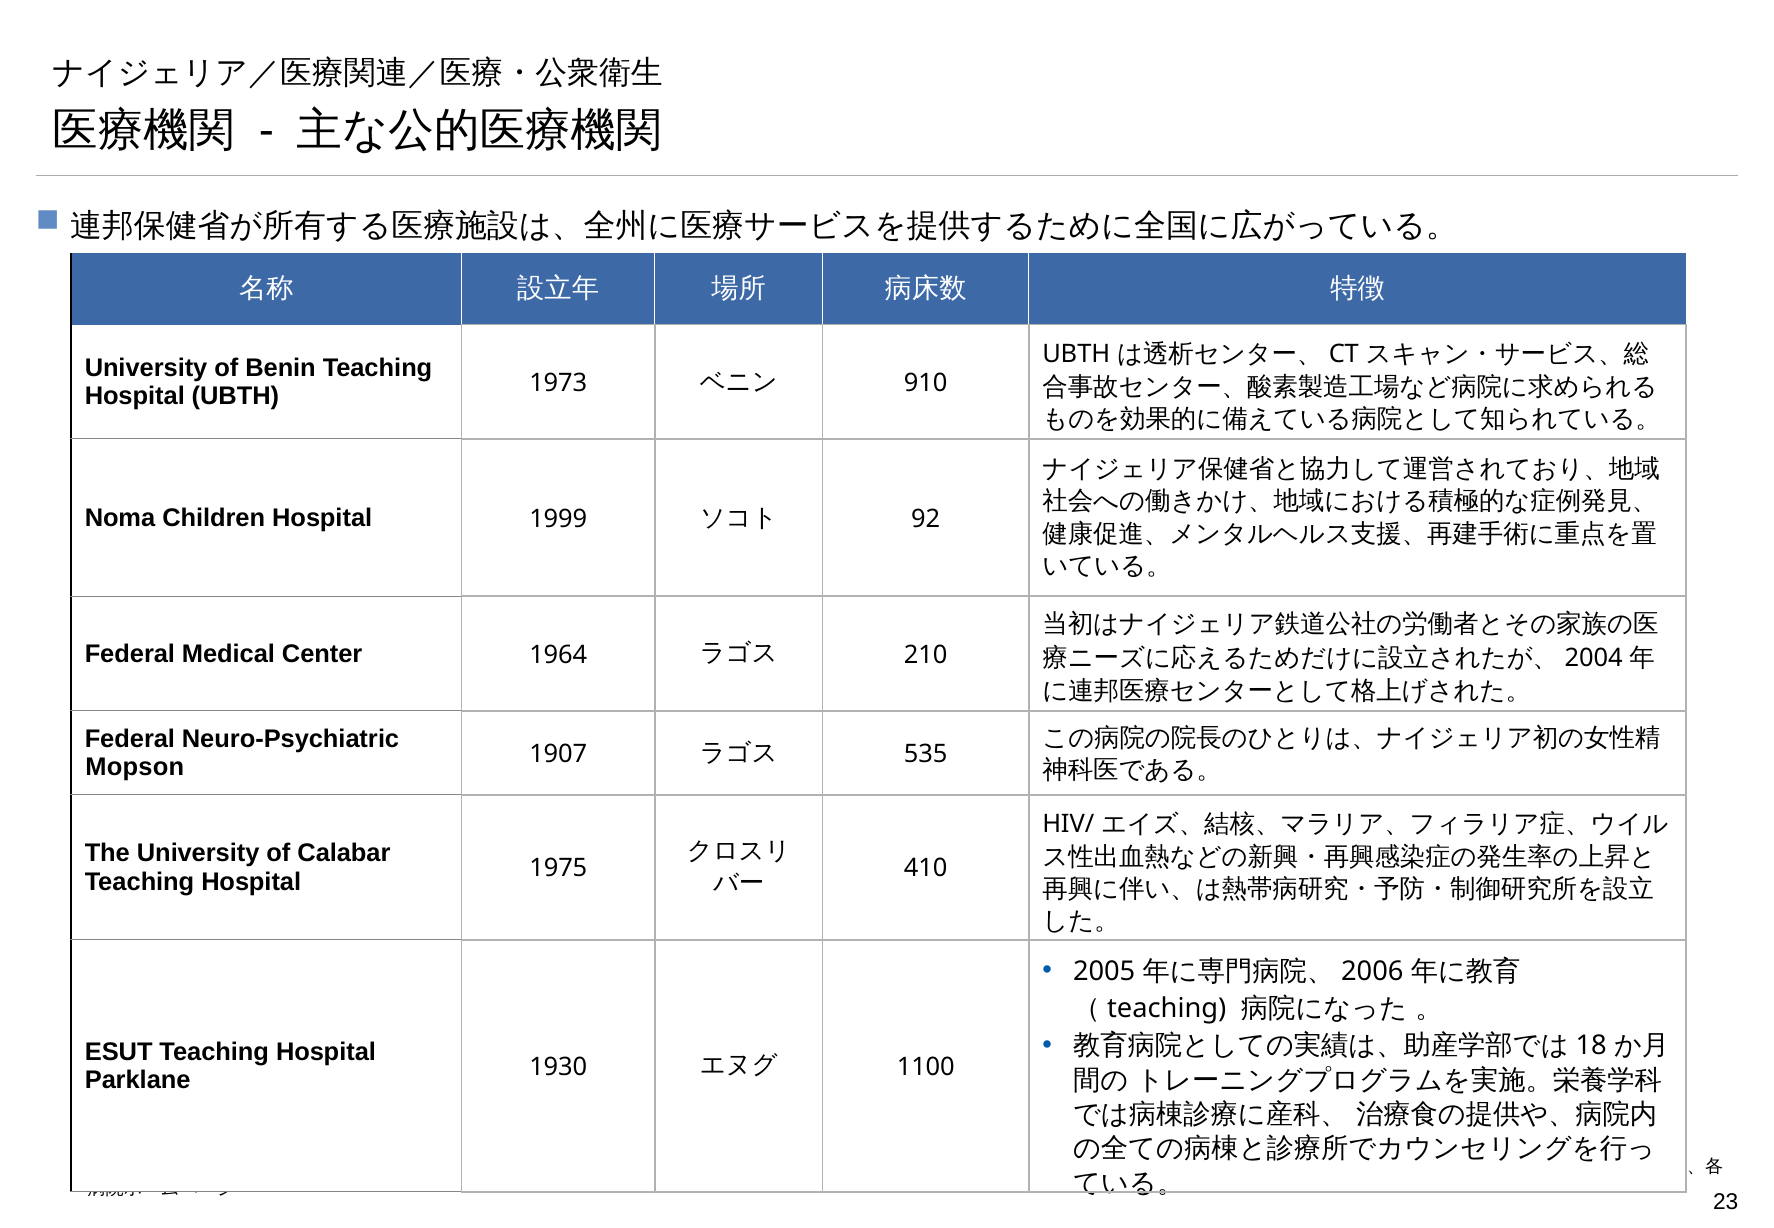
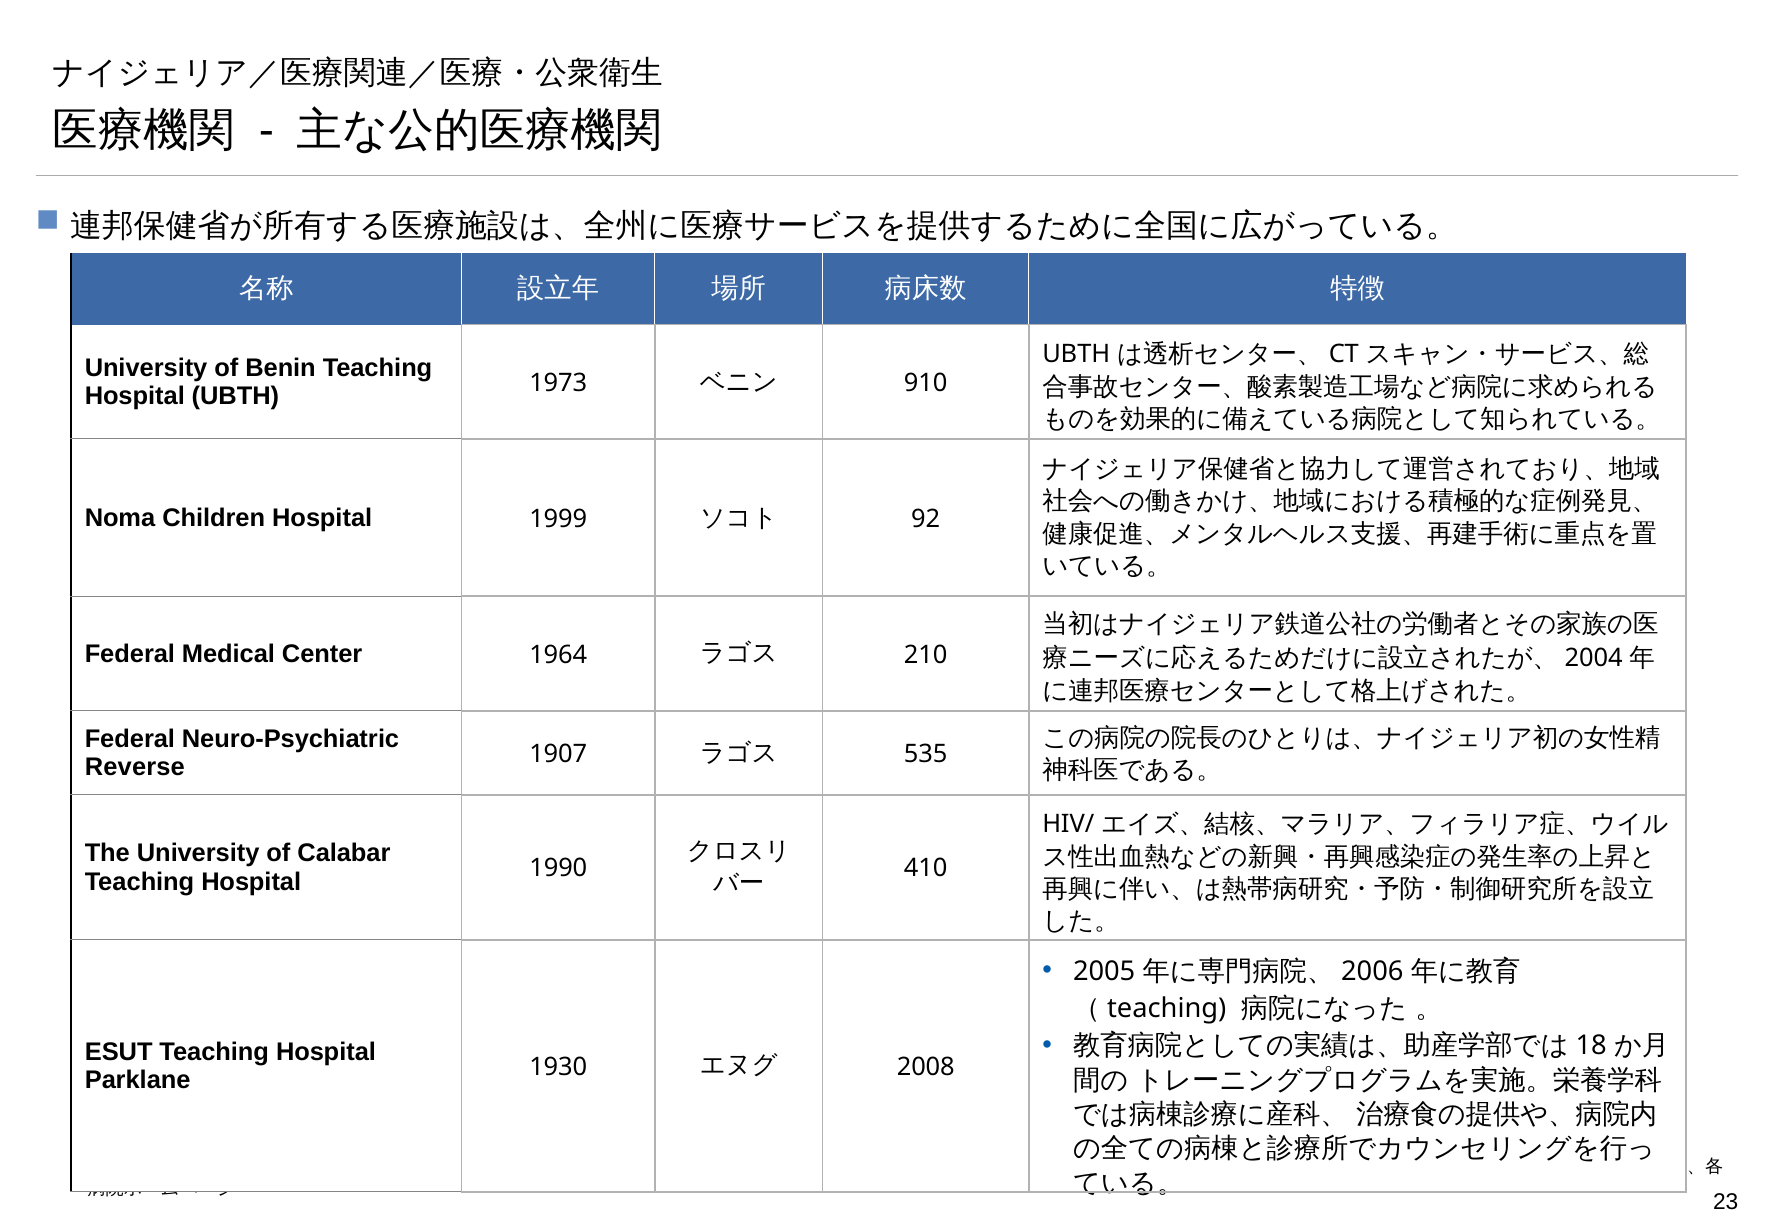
Mopson: Mopson -> Reverse
1975: 1975 -> 1990
1100: 1100 -> 2008
